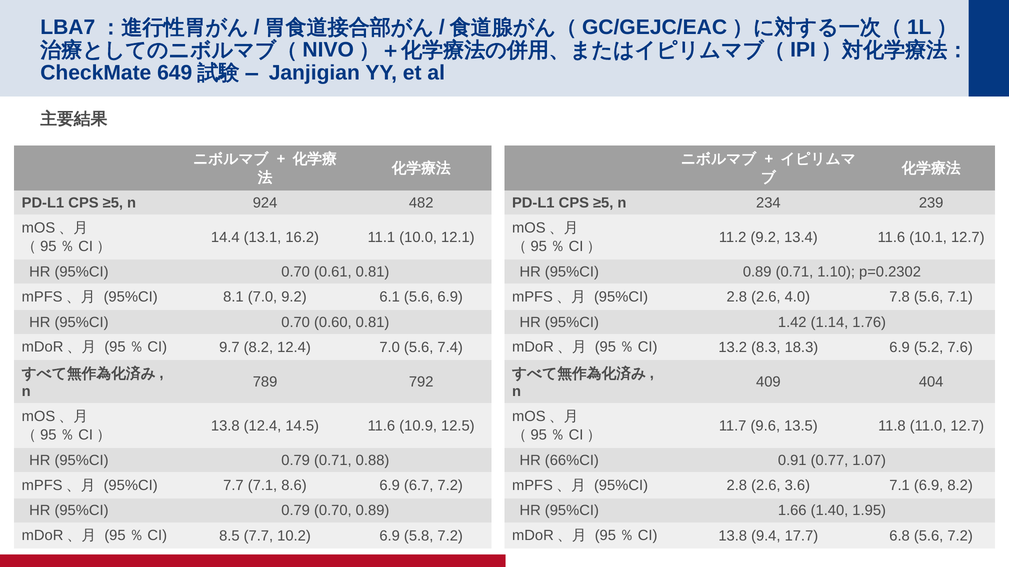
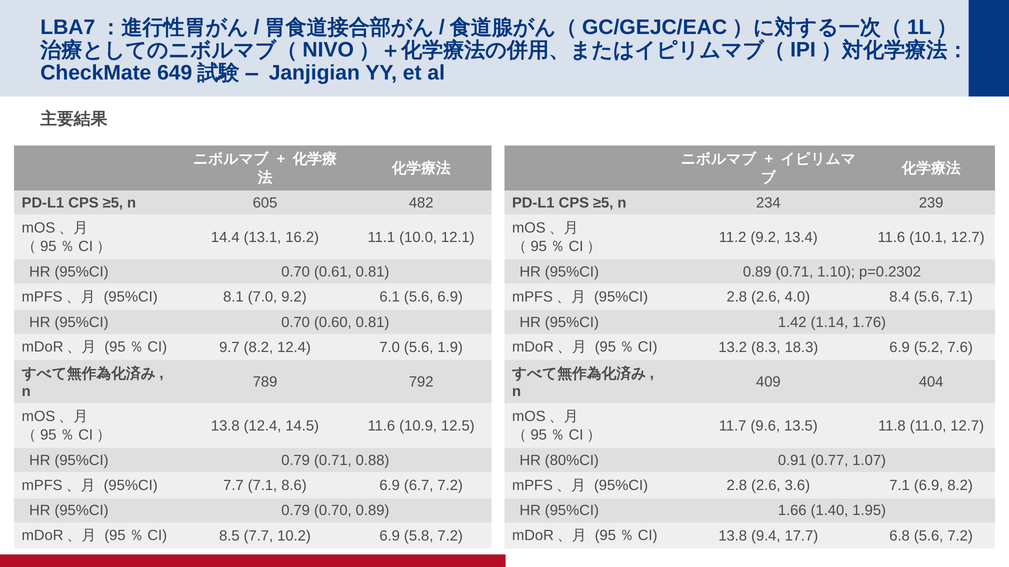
924: 924 -> 605
7.8: 7.8 -> 8.4
7.4: 7.4 -> 1.9
66%CI: 66%CI -> 80%CI
